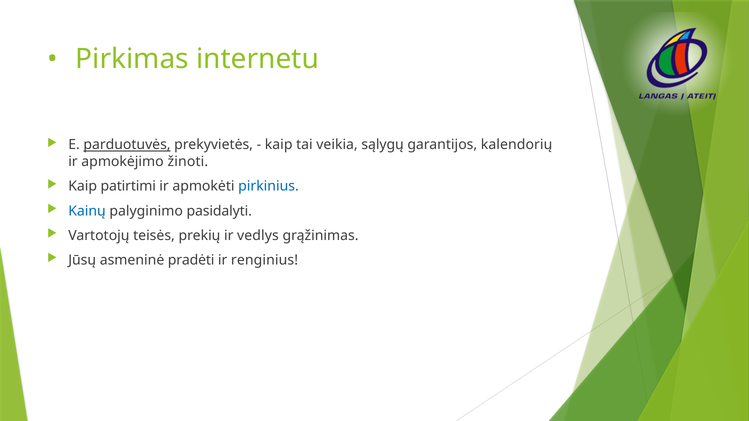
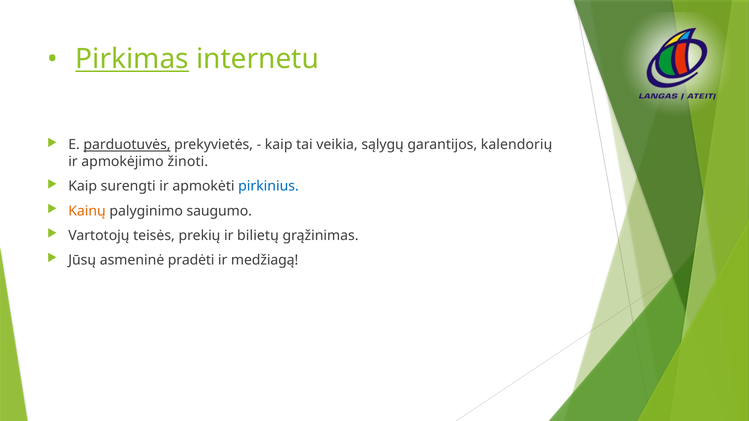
Pirkimas underline: none -> present
patirtimi: patirtimi -> surengti
Kainų colour: blue -> orange
pasidalyti: pasidalyti -> saugumo
vedlys: vedlys -> bilietų
renginius: renginius -> medžiagą
